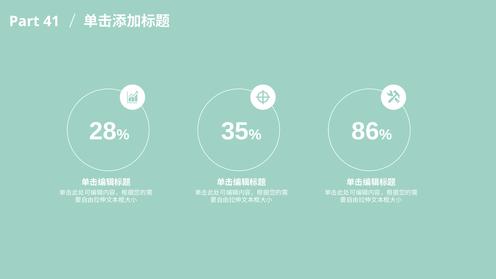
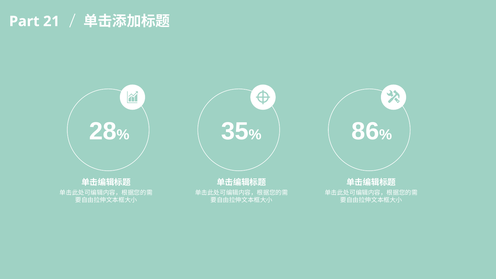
41: 41 -> 21
